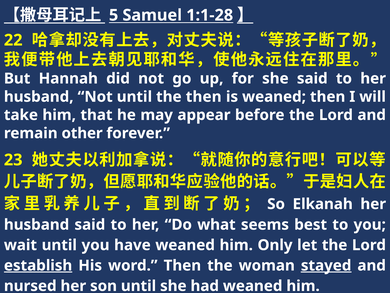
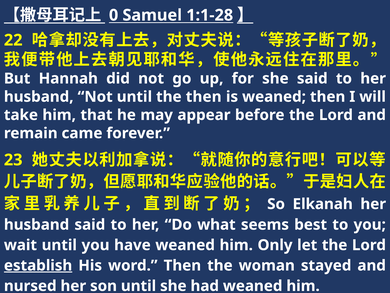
5: 5 -> 0
other: other -> came
stayed underline: present -> none
